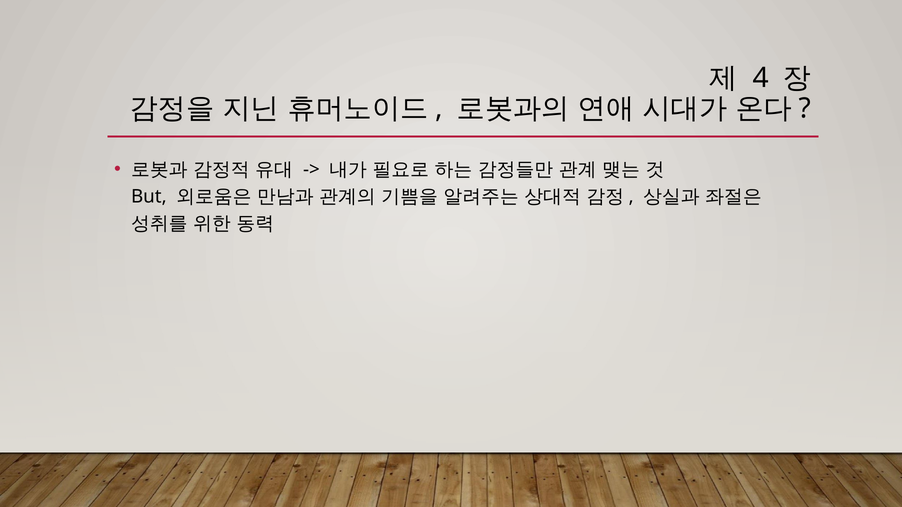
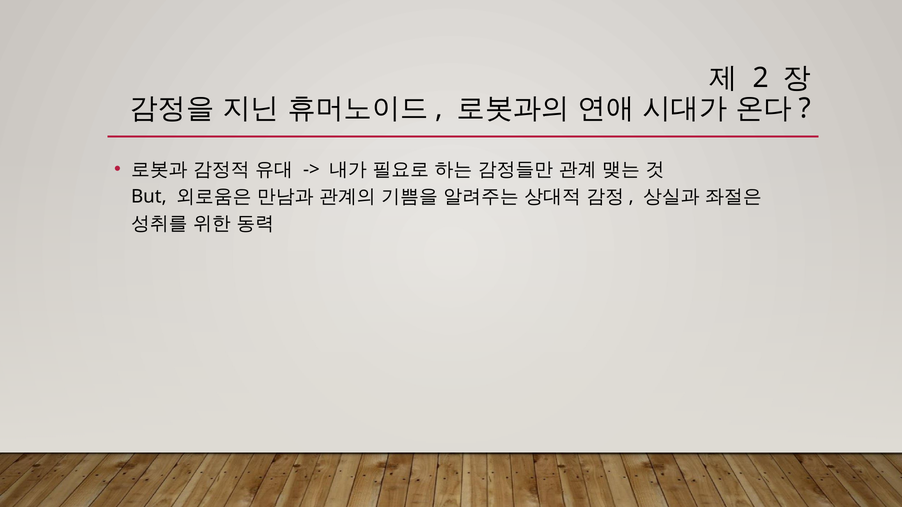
4: 4 -> 2
